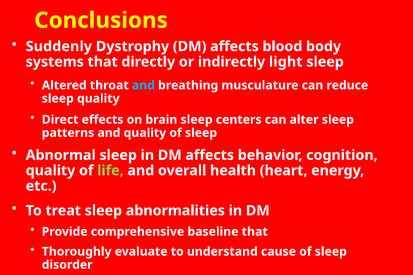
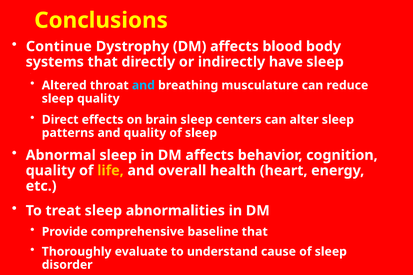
Suddenly: Suddenly -> Continue
light: light -> have
life colour: light green -> yellow
